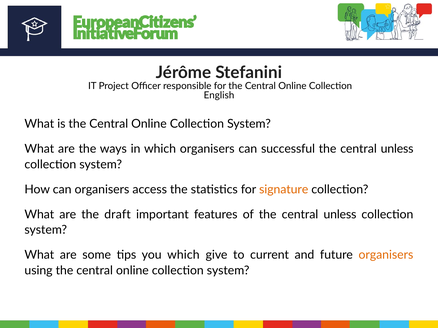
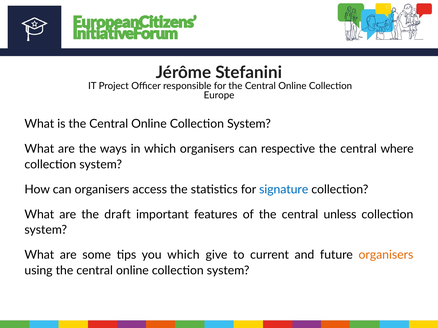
English: English -> Europe
successful: successful -> respective
unless at (397, 149): unless -> where
signature colour: orange -> blue
